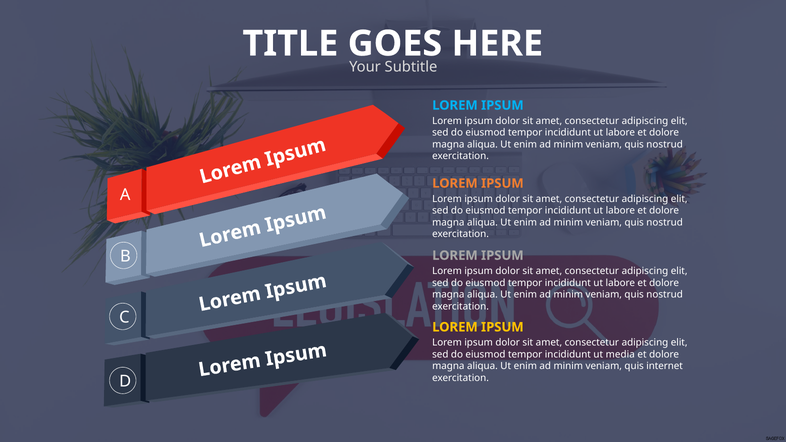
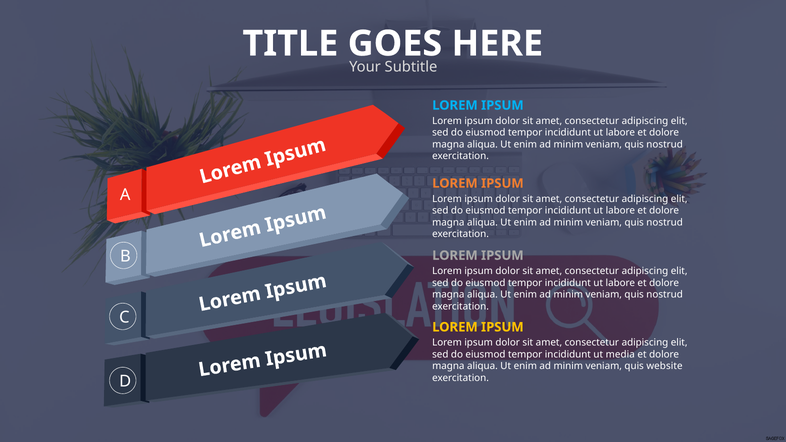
internet: internet -> website
